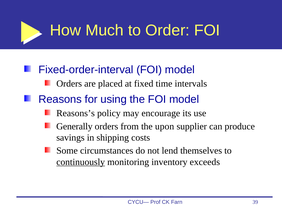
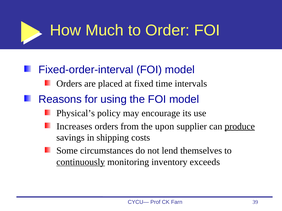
Reasons’s: Reasons’s -> Physical’s
Generally: Generally -> Increases
produce underline: none -> present
